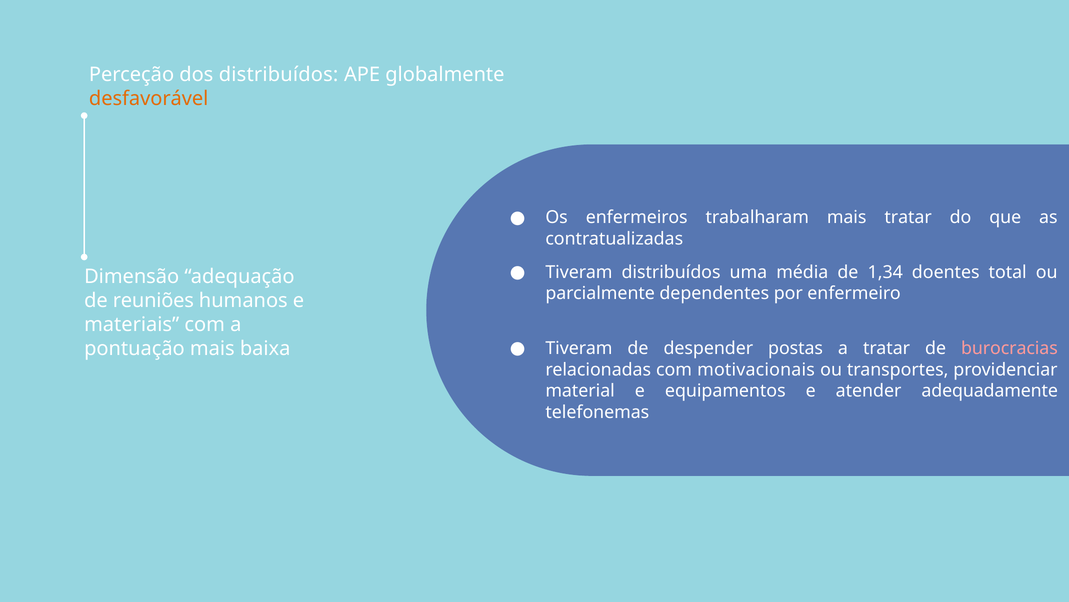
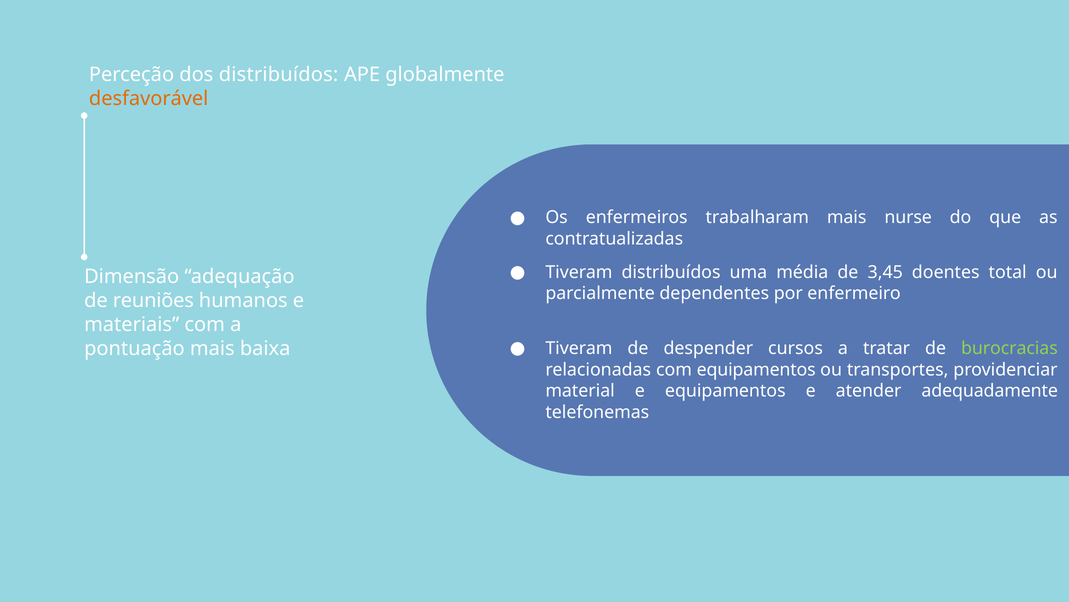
mais tratar: tratar -> nurse
1,34: 1,34 -> 3,45
postas: postas -> cursos
burocracias colour: pink -> light green
com motivacionais: motivacionais -> equipamentos
